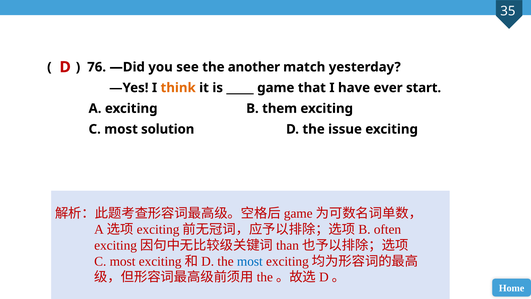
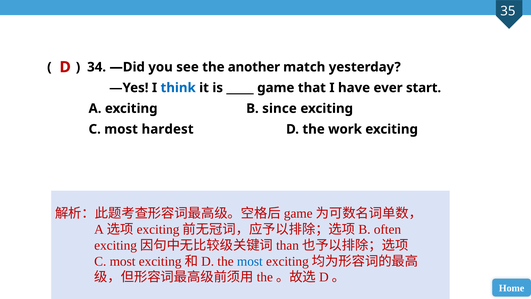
76: 76 -> 34
think colour: orange -> blue
them: them -> since
solution: solution -> hardest
issue: issue -> work
